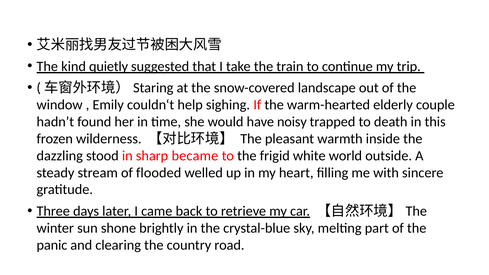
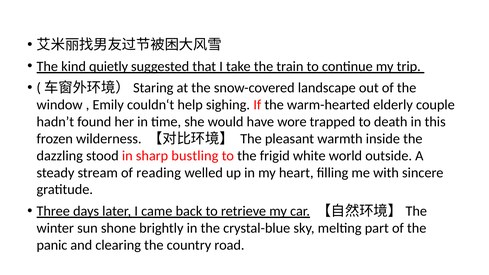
noisy: noisy -> wore
became: became -> bustling
flooded: flooded -> reading
